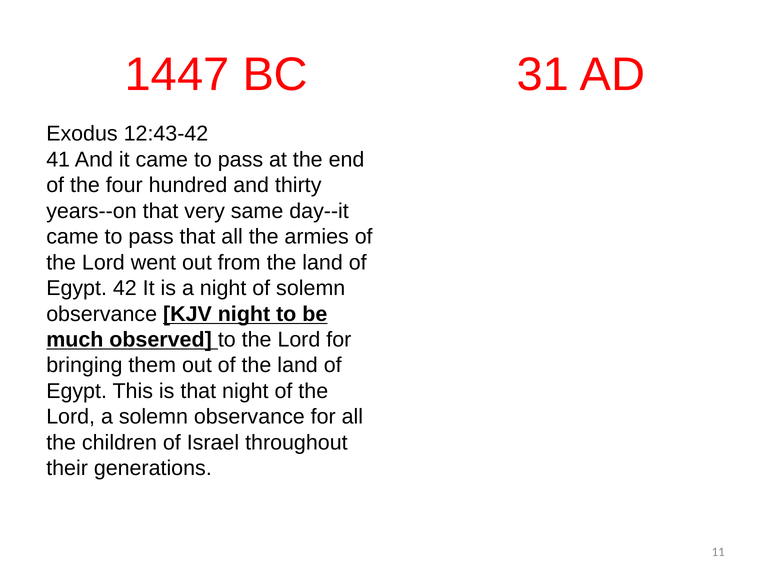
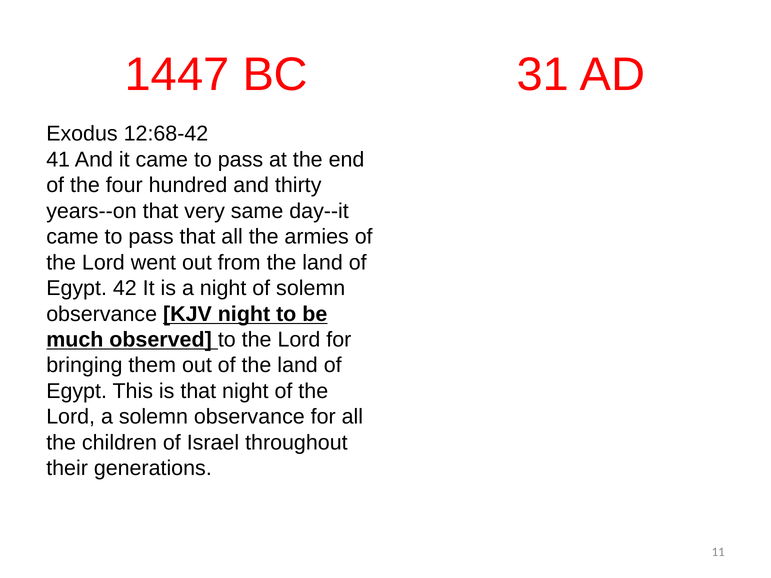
12:43-42: 12:43-42 -> 12:68-42
